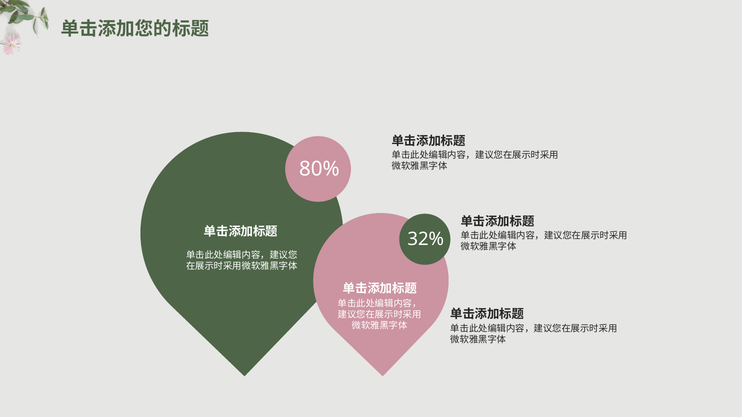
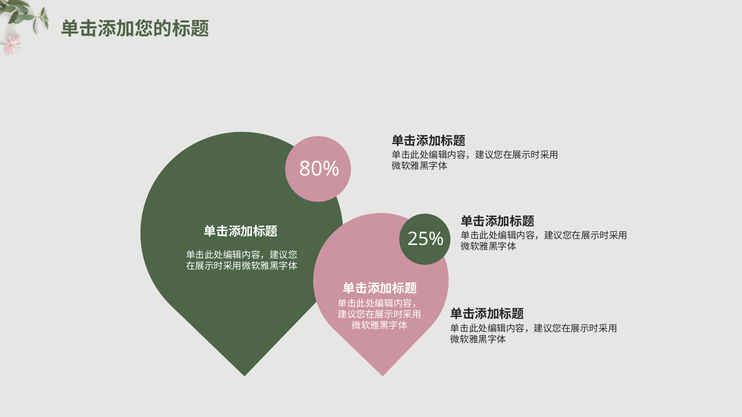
32%: 32% -> 25%
